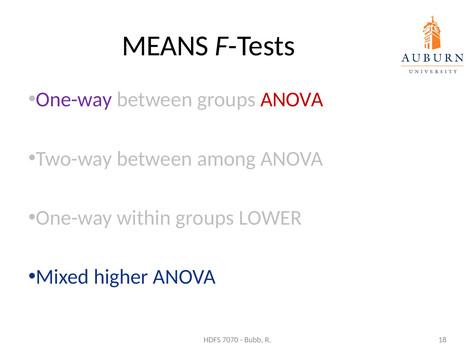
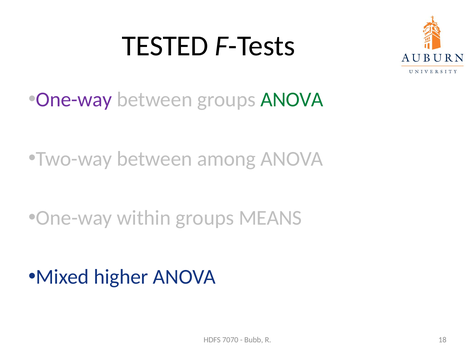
MEANS: MEANS -> TESTED
ANOVA at (292, 100) colour: red -> green
LOWER: LOWER -> MEANS
